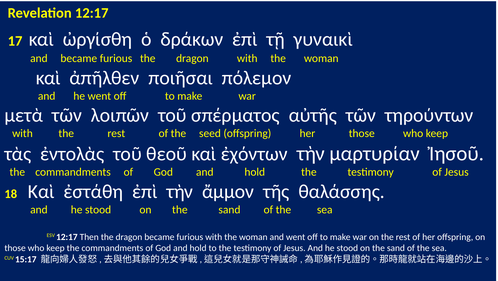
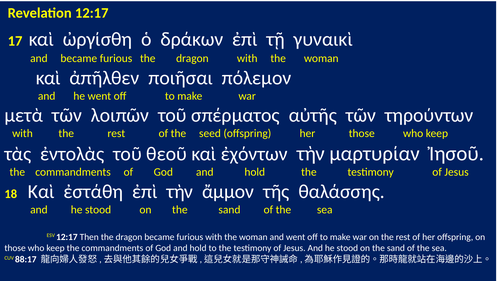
15:17: 15:17 -> 88:17
